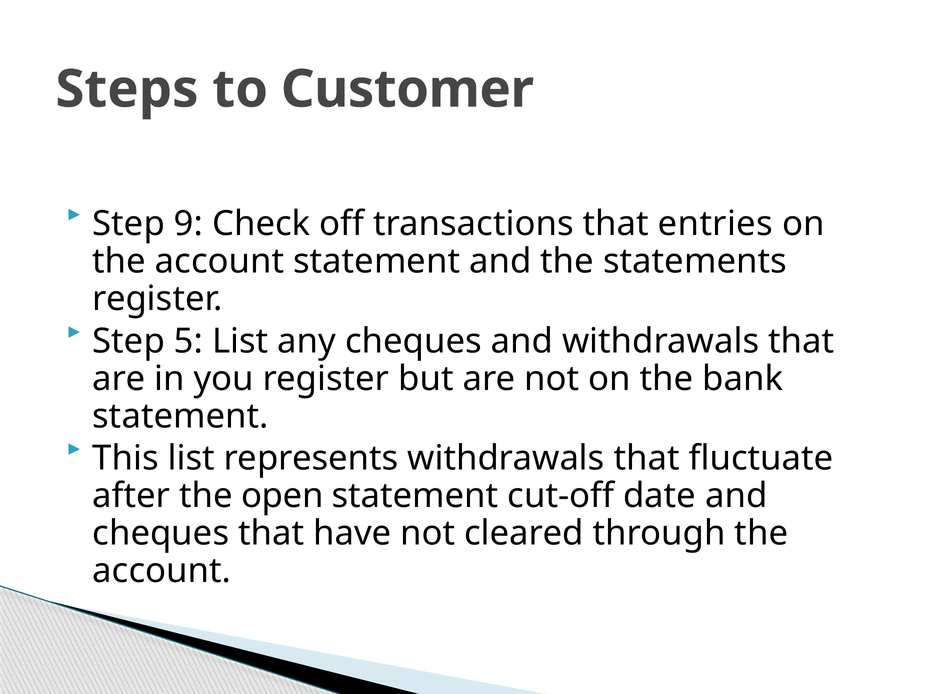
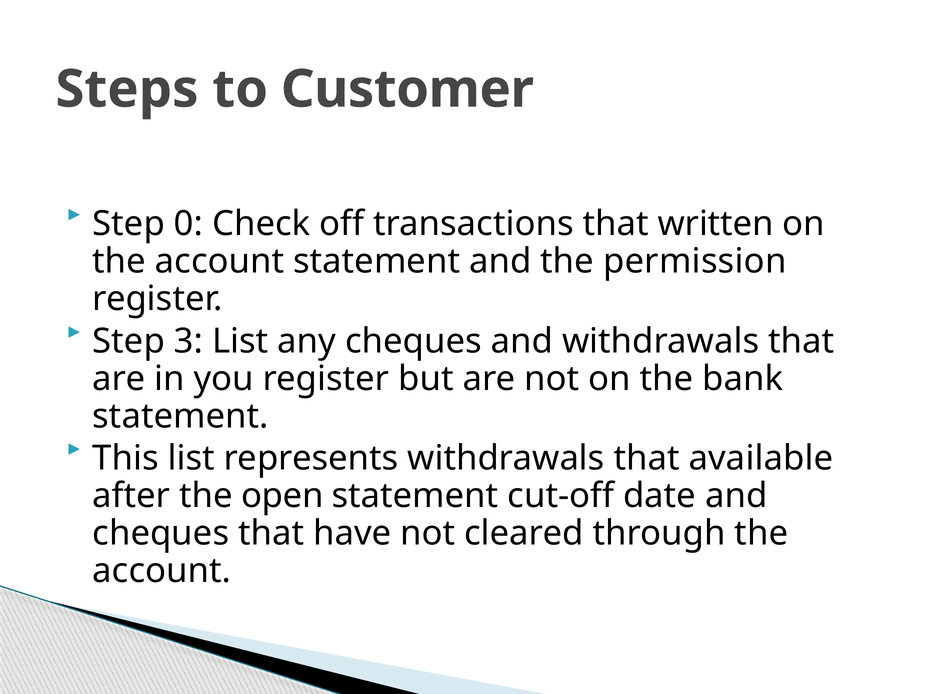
9: 9 -> 0
entries: entries -> written
statements: statements -> permission
5: 5 -> 3
fluctuate: fluctuate -> available
